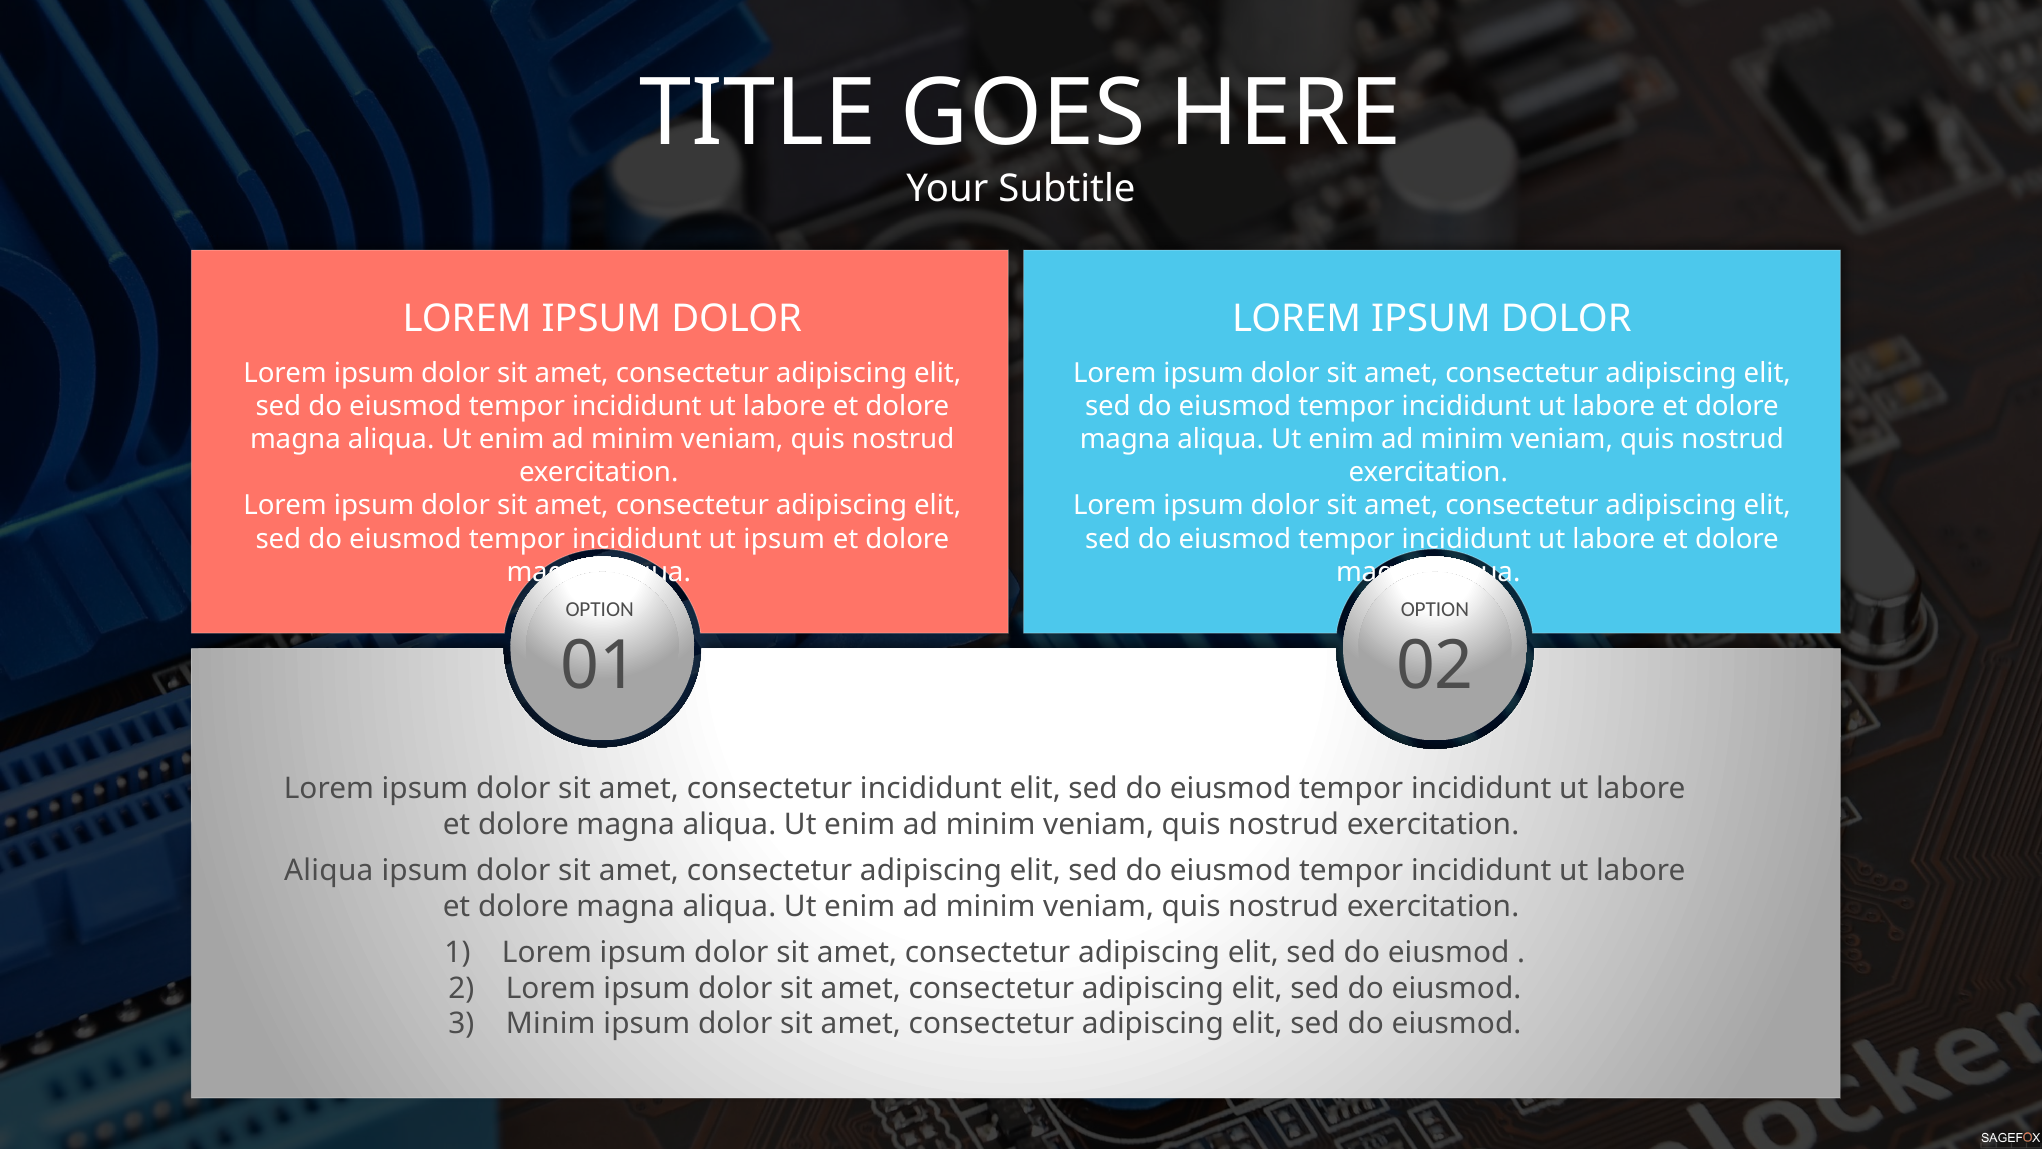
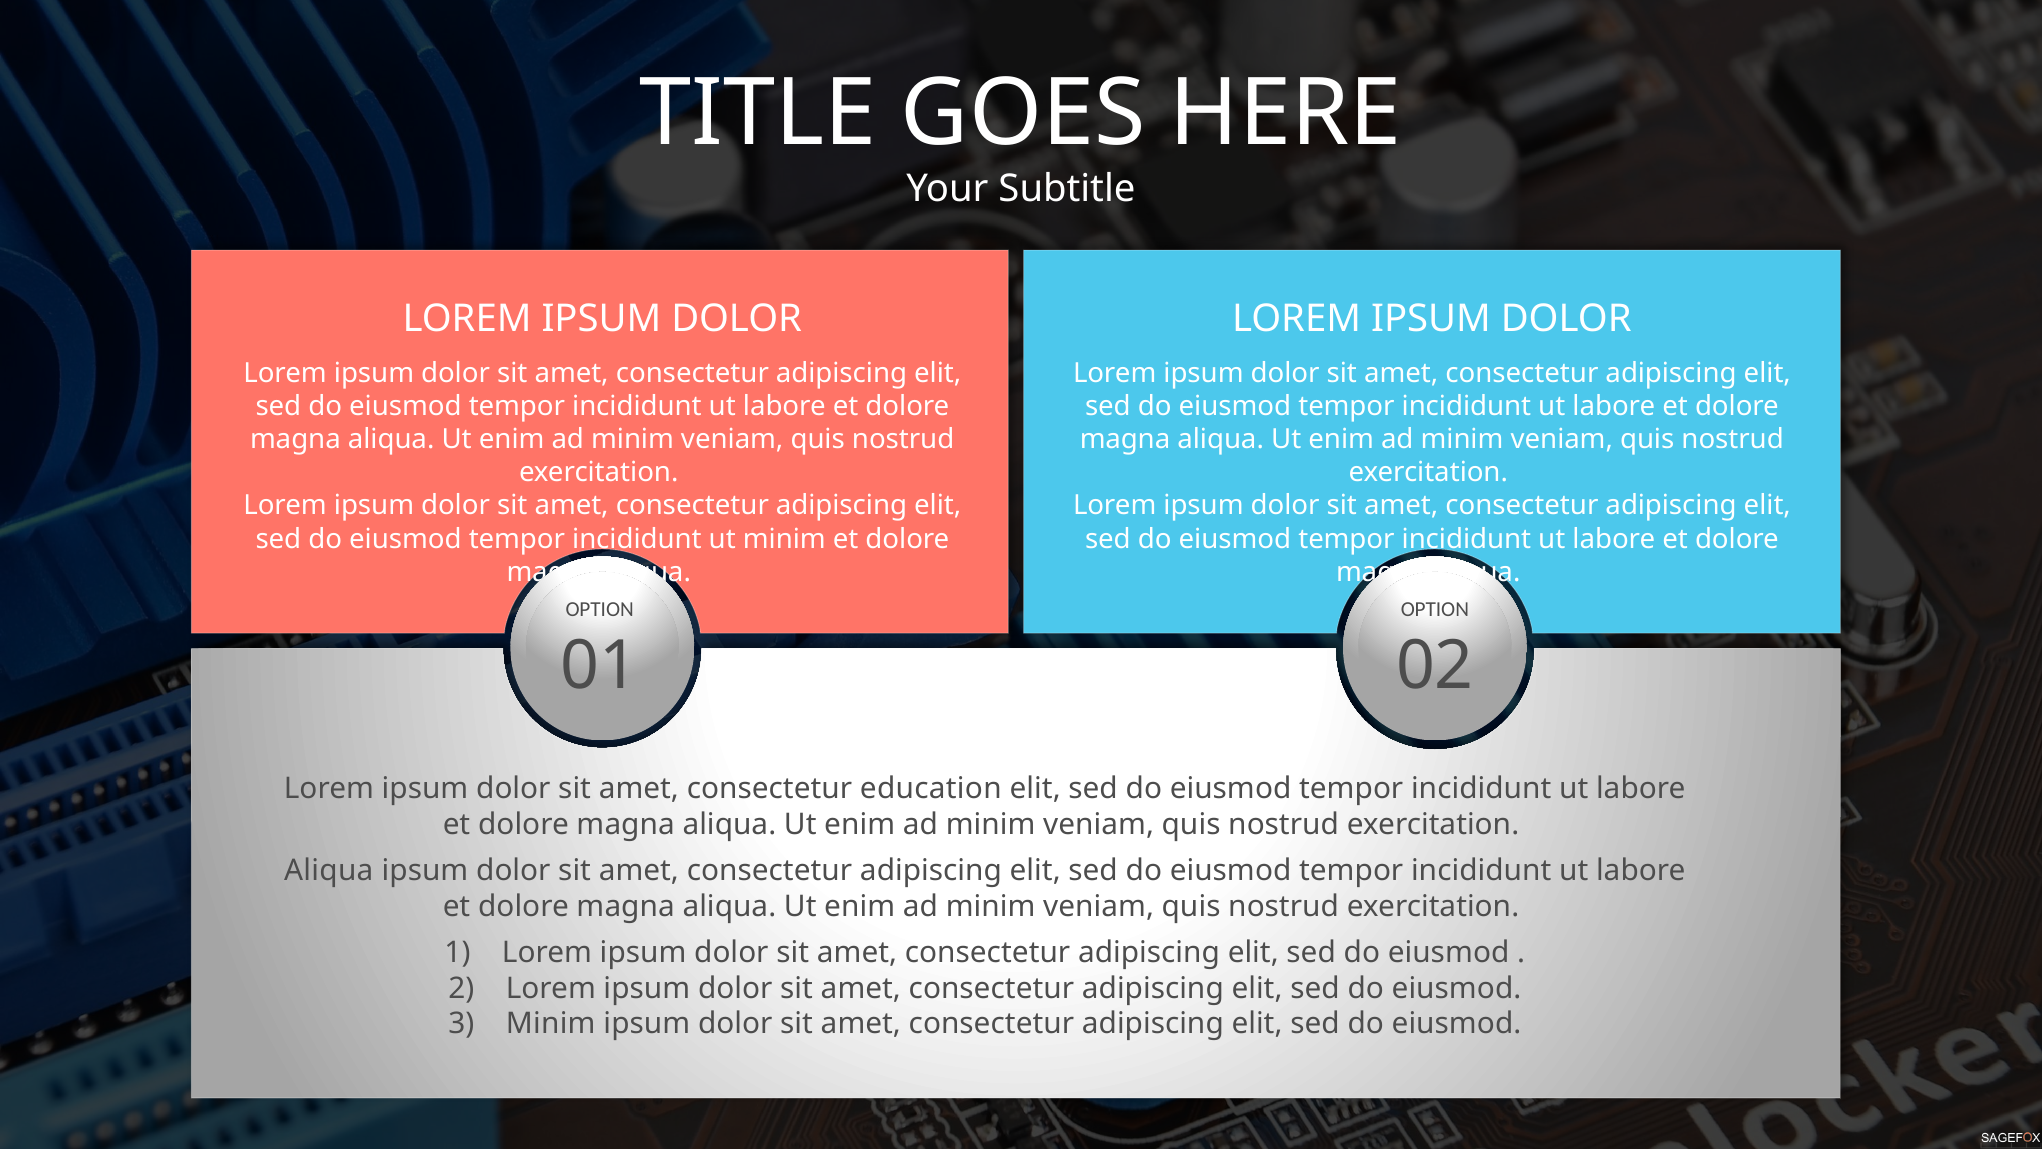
ipsum at (784, 539): ipsum -> minim
consectetur incididunt: incididunt -> education
